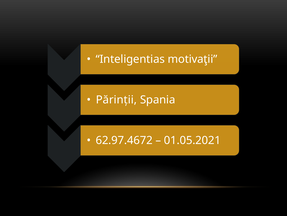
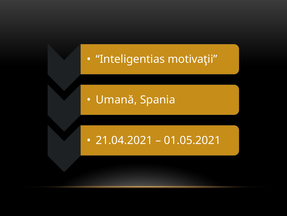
Părinții: Părinții -> Umană
62.97.4672: 62.97.4672 -> 21.04.2021
